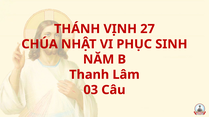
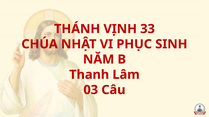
27: 27 -> 33
